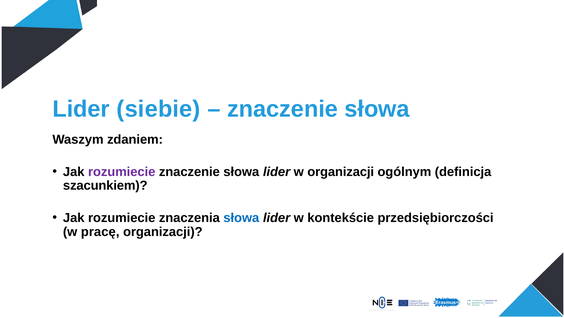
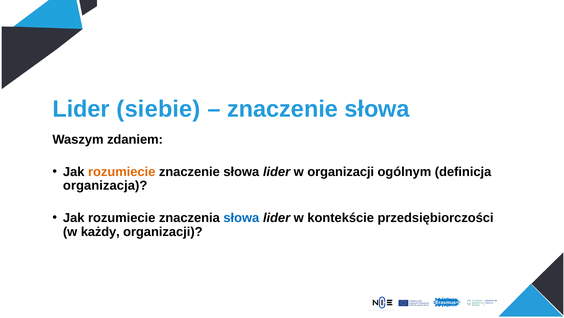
rozumiecie at (122, 171) colour: purple -> orange
szacunkiem: szacunkiem -> organizacja
pracę: pracę -> każdy
